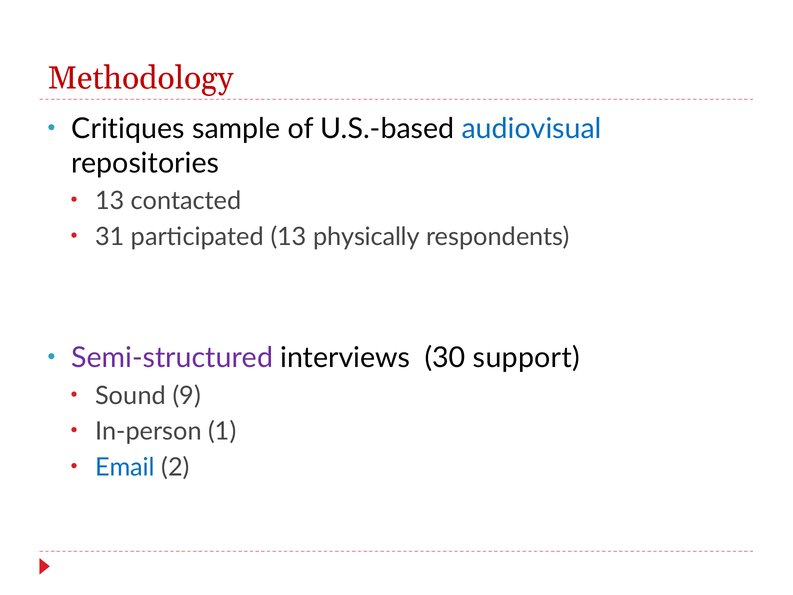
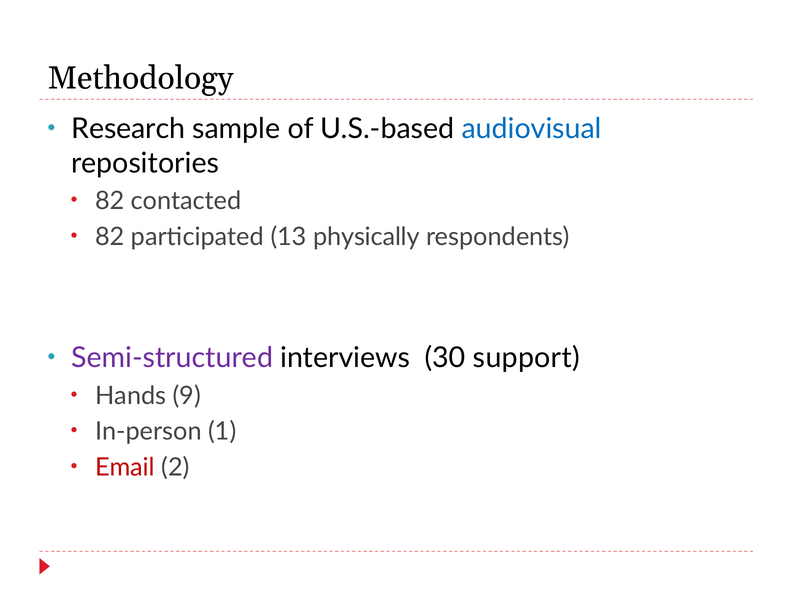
Methodology colour: red -> black
Critiques: Critiques -> Research
13 at (110, 201): 13 -> 82
31 at (110, 237): 31 -> 82
Sound: Sound -> Hands
Email colour: blue -> red
